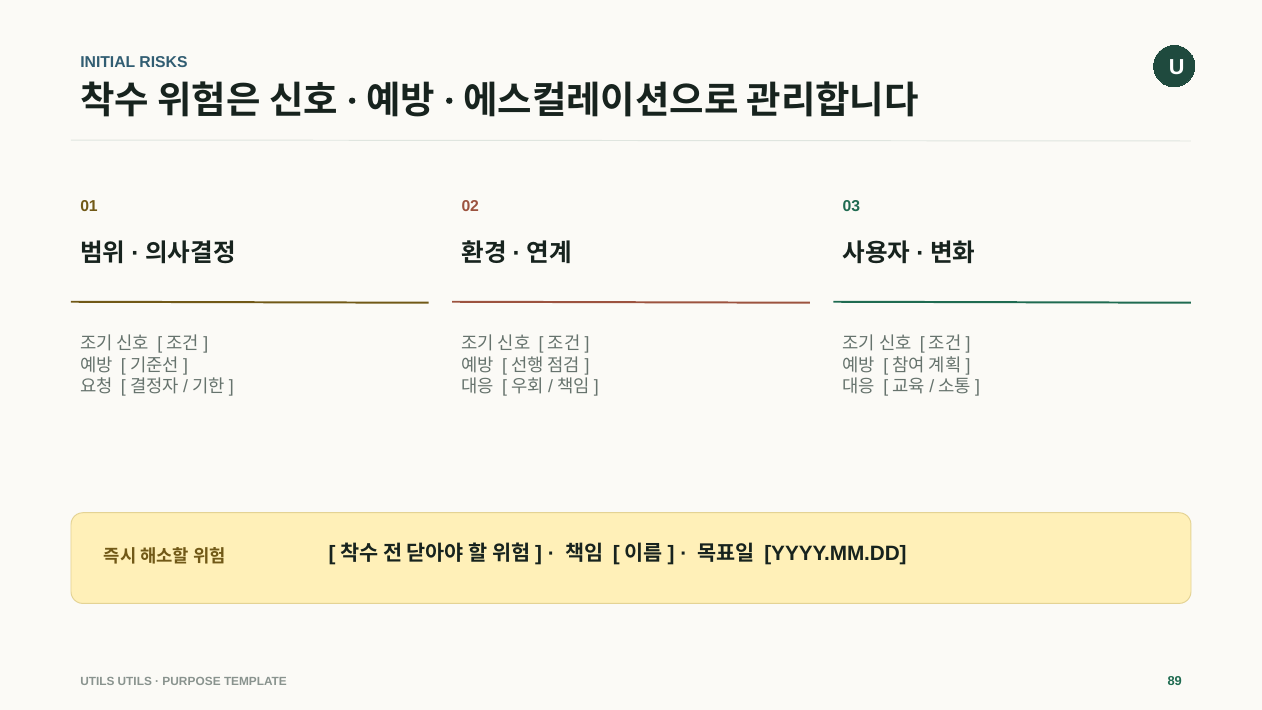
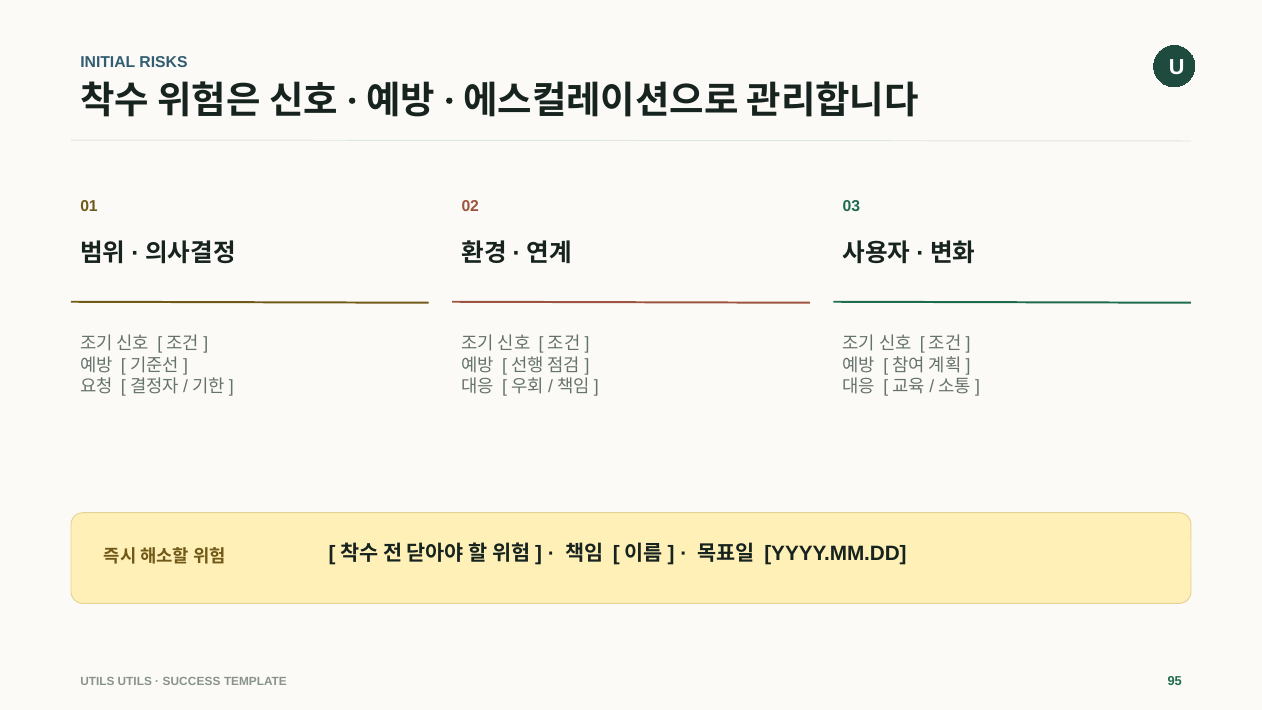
PURPOSE: PURPOSE -> SUCCESS
89: 89 -> 95
